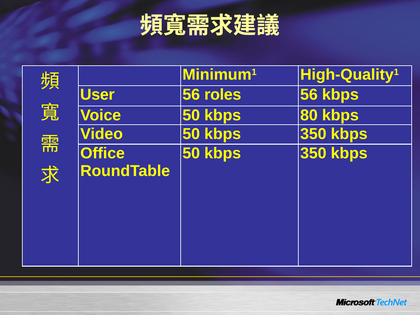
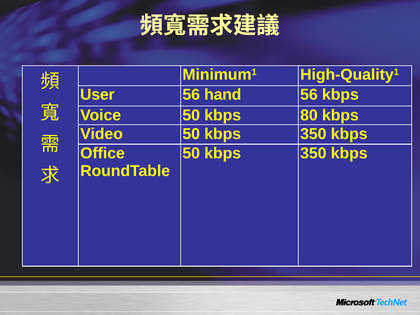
roles: roles -> hand
